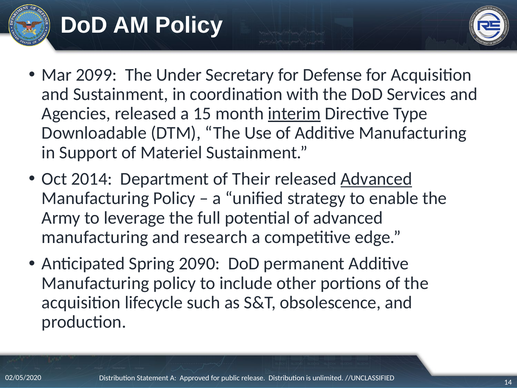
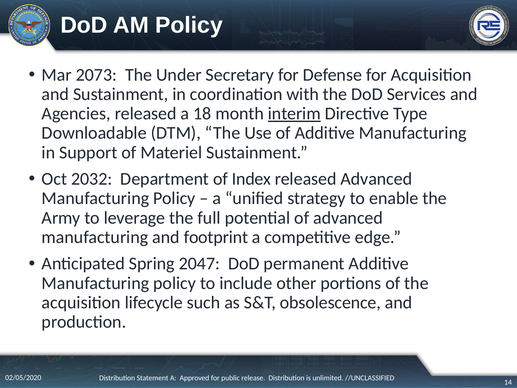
2099: 2099 -> 2073
15: 15 -> 18
2014: 2014 -> 2032
Their: Their -> Index
Advanced at (376, 179) underline: present -> none
research: research -> footprint
2090: 2090 -> 2047
